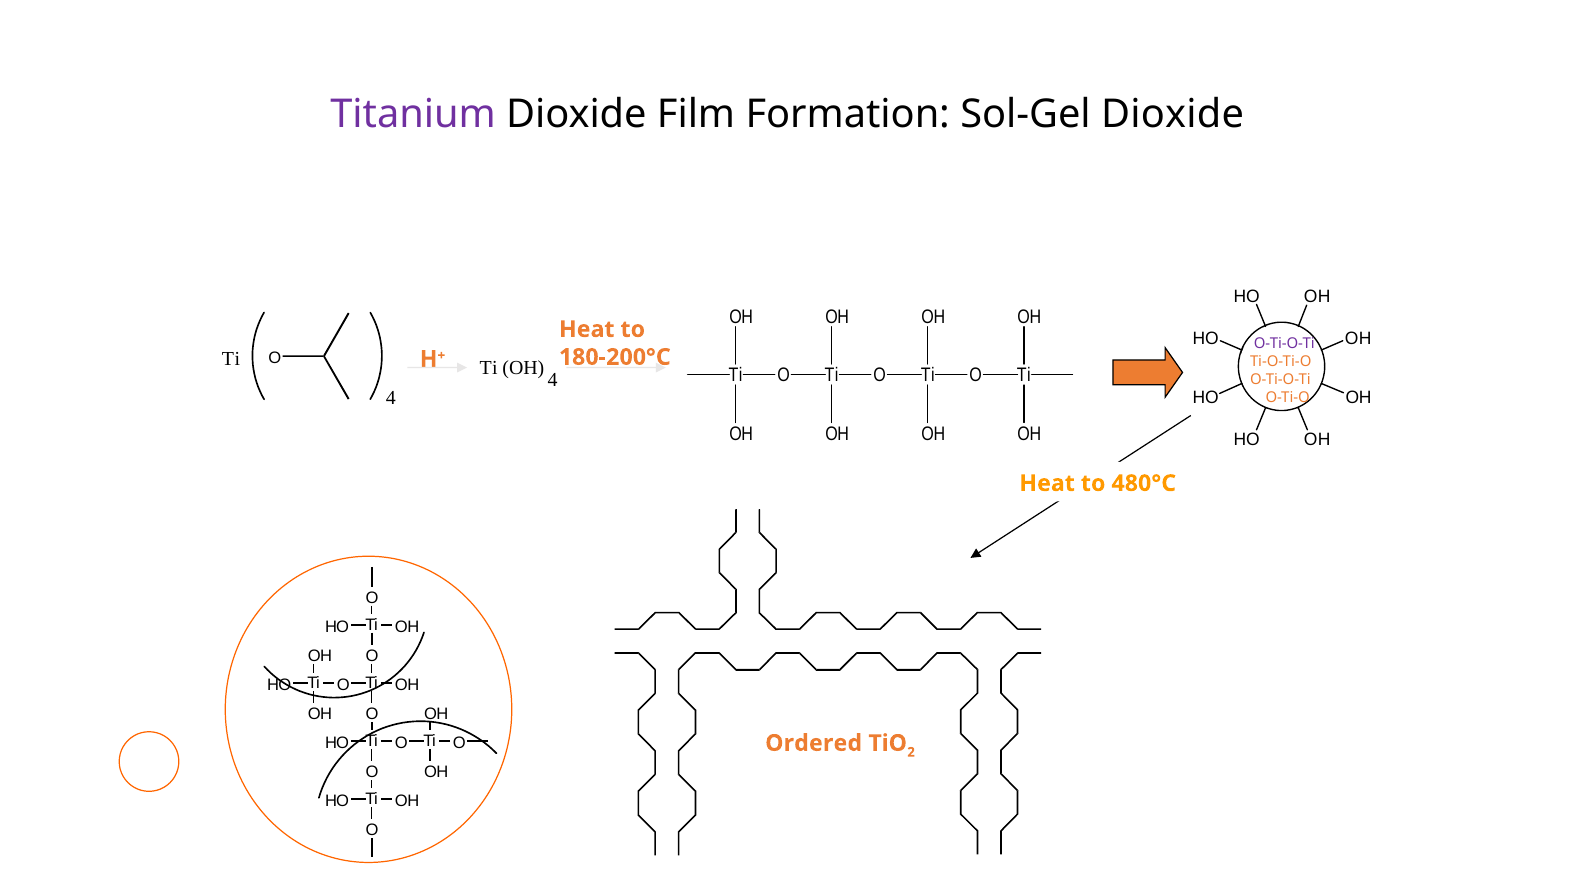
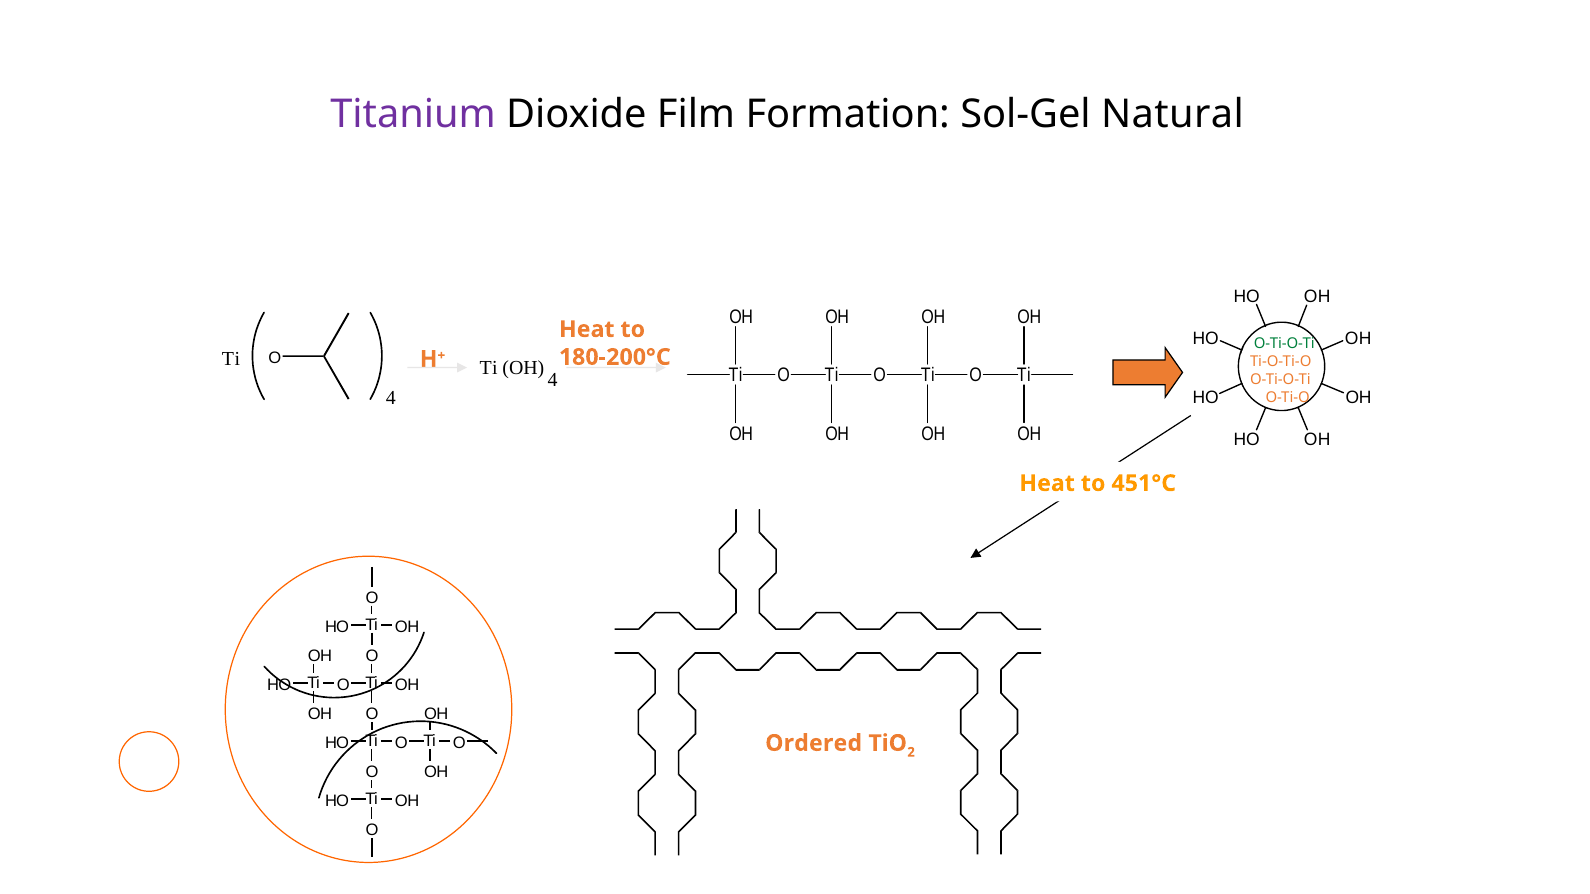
Sol-Gel Dioxide: Dioxide -> Natural
O-Ti-O-Ti at (1284, 344) colour: purple -> green
480°C: 480°C -> 451°C
